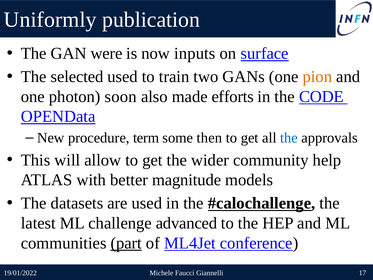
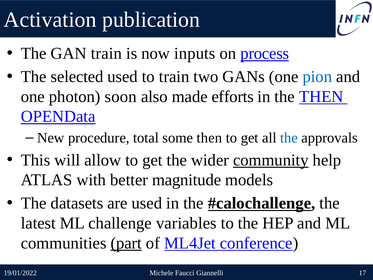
Uniformly: Uniformly -> Activation
GAN were: were -> train
surface: surface -> process
pion colour: orange -> blue
the CODE: CODE -> THEN
term: term -> total
community underline: none -> present
advanced: advanced -> variables
